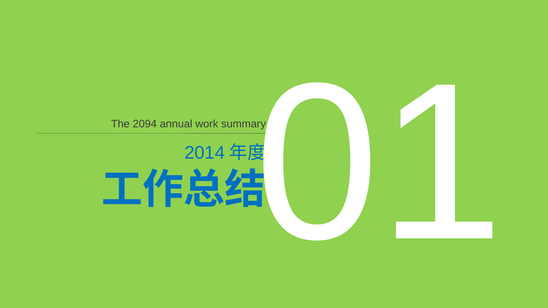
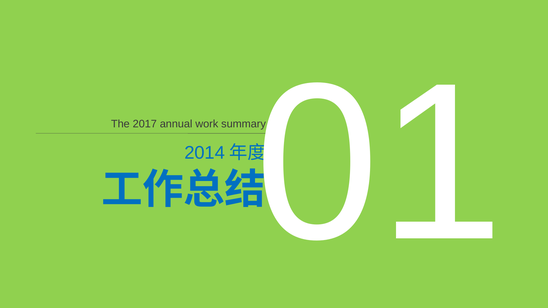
2094: 2094 -> 2017
